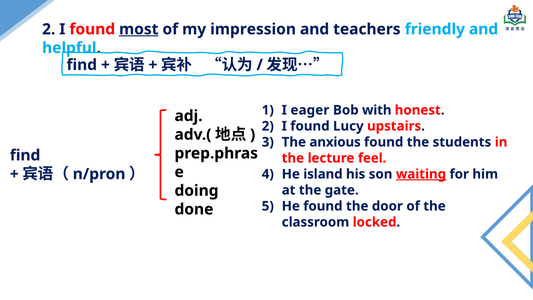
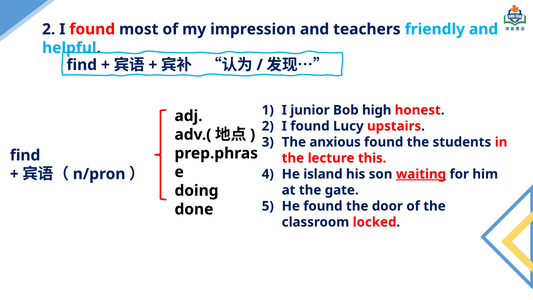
most underline: present -> none
eager: eager -> junior
with: with -> high
feel: feel -> this
